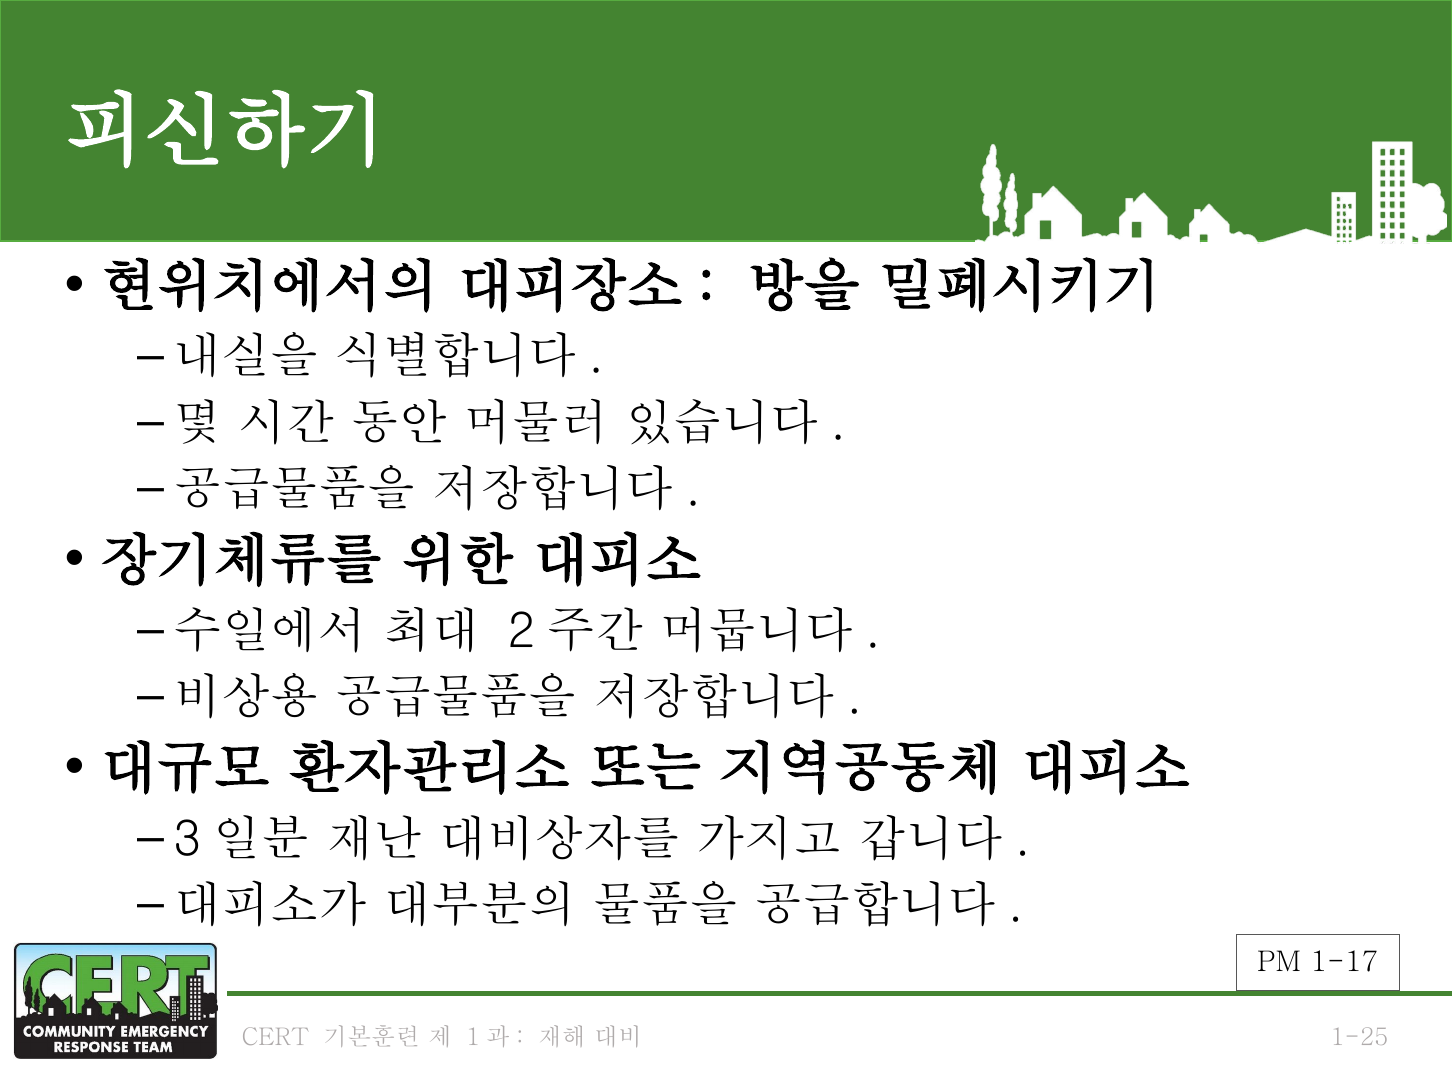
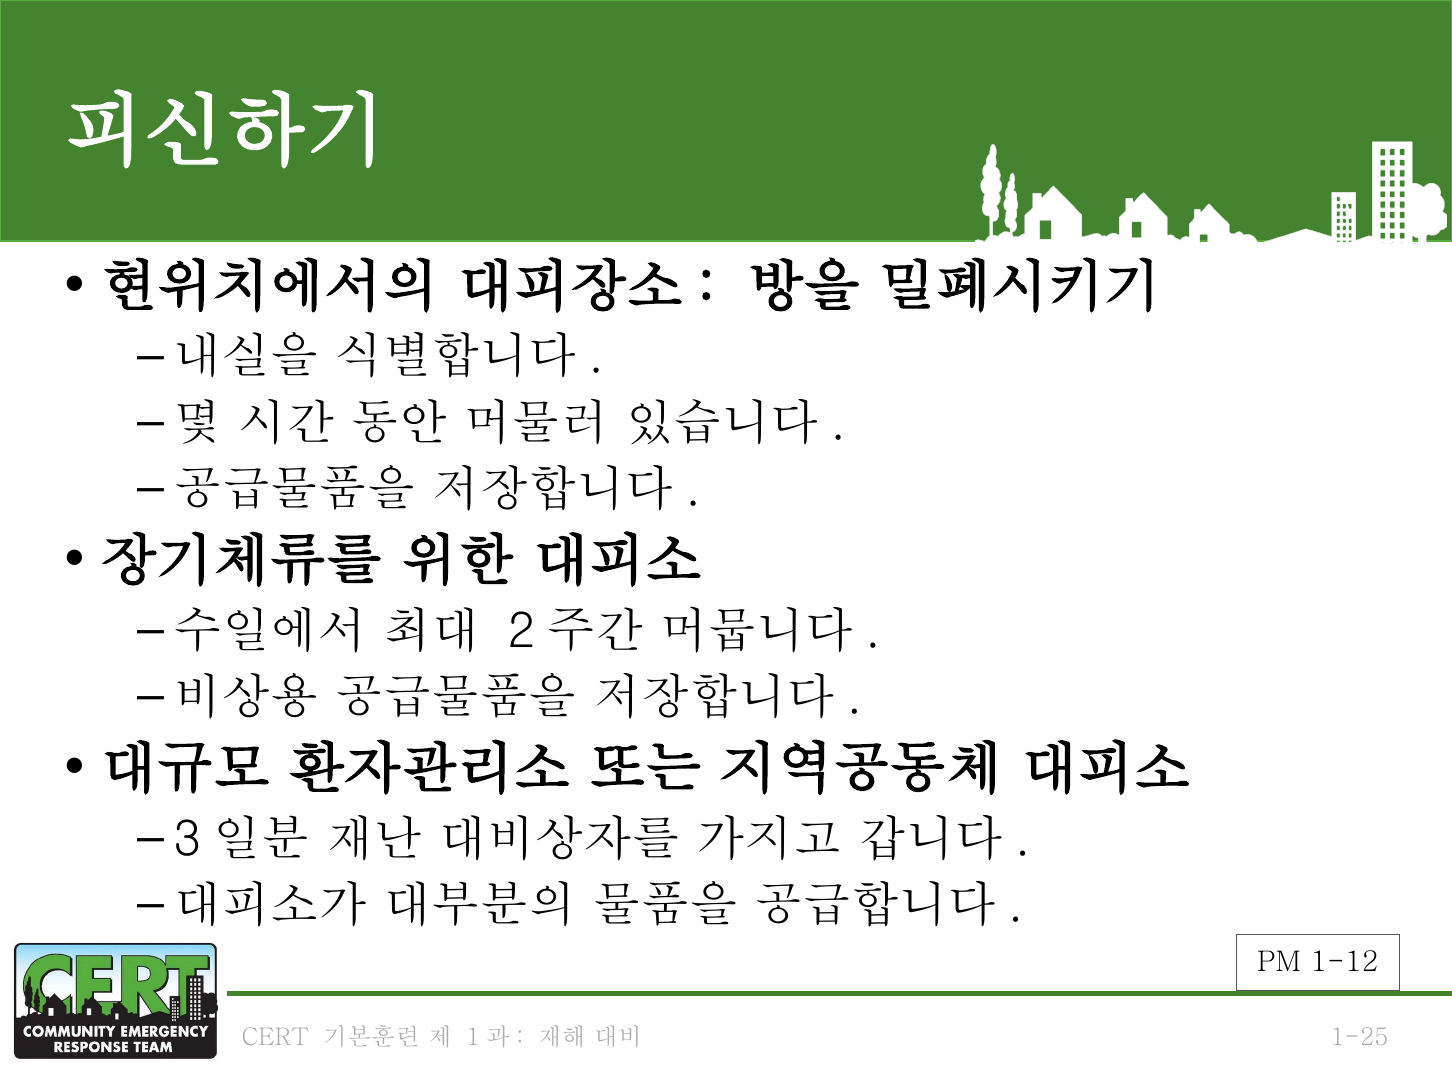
1-17: 1-17 -> 1-12
